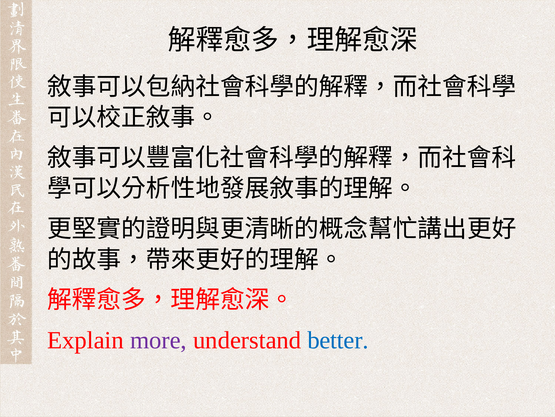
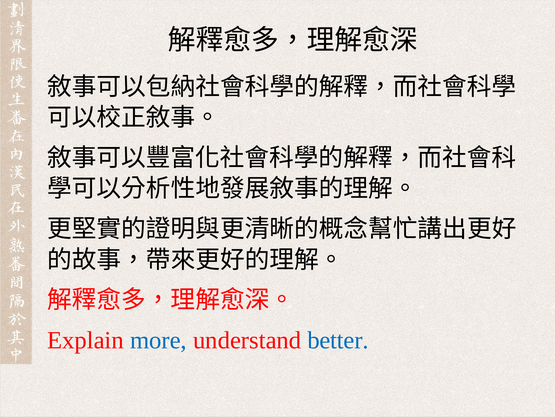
more colour: purple -> blue
